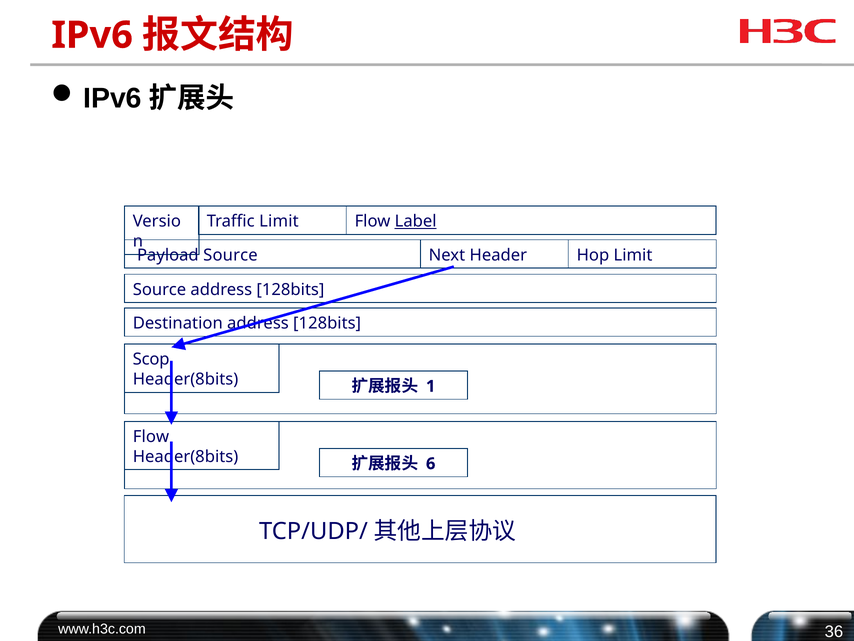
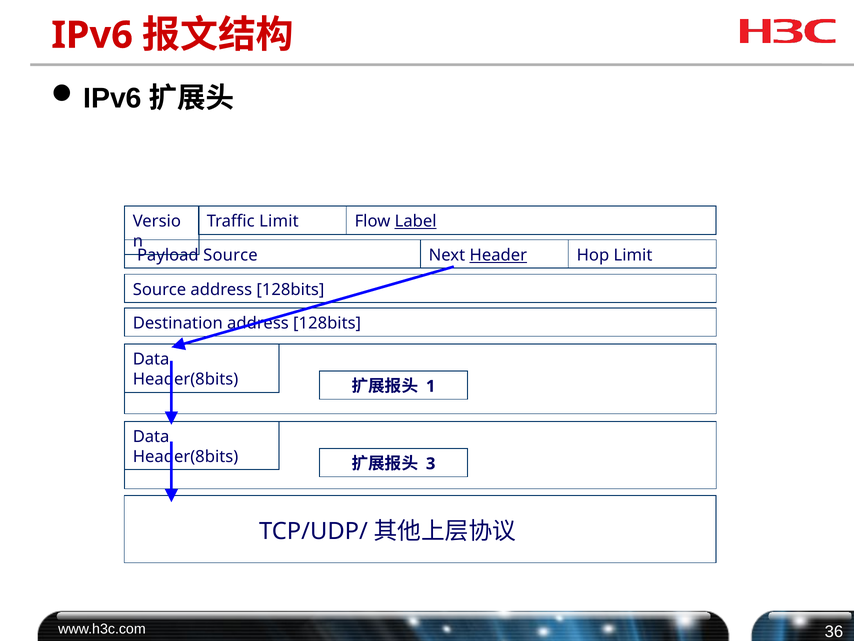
Header underline: none -> present
Scop at (151, 359): Scop -> Data
Flow at (151, 436): Flow -> Data
6: 6 -> 3
